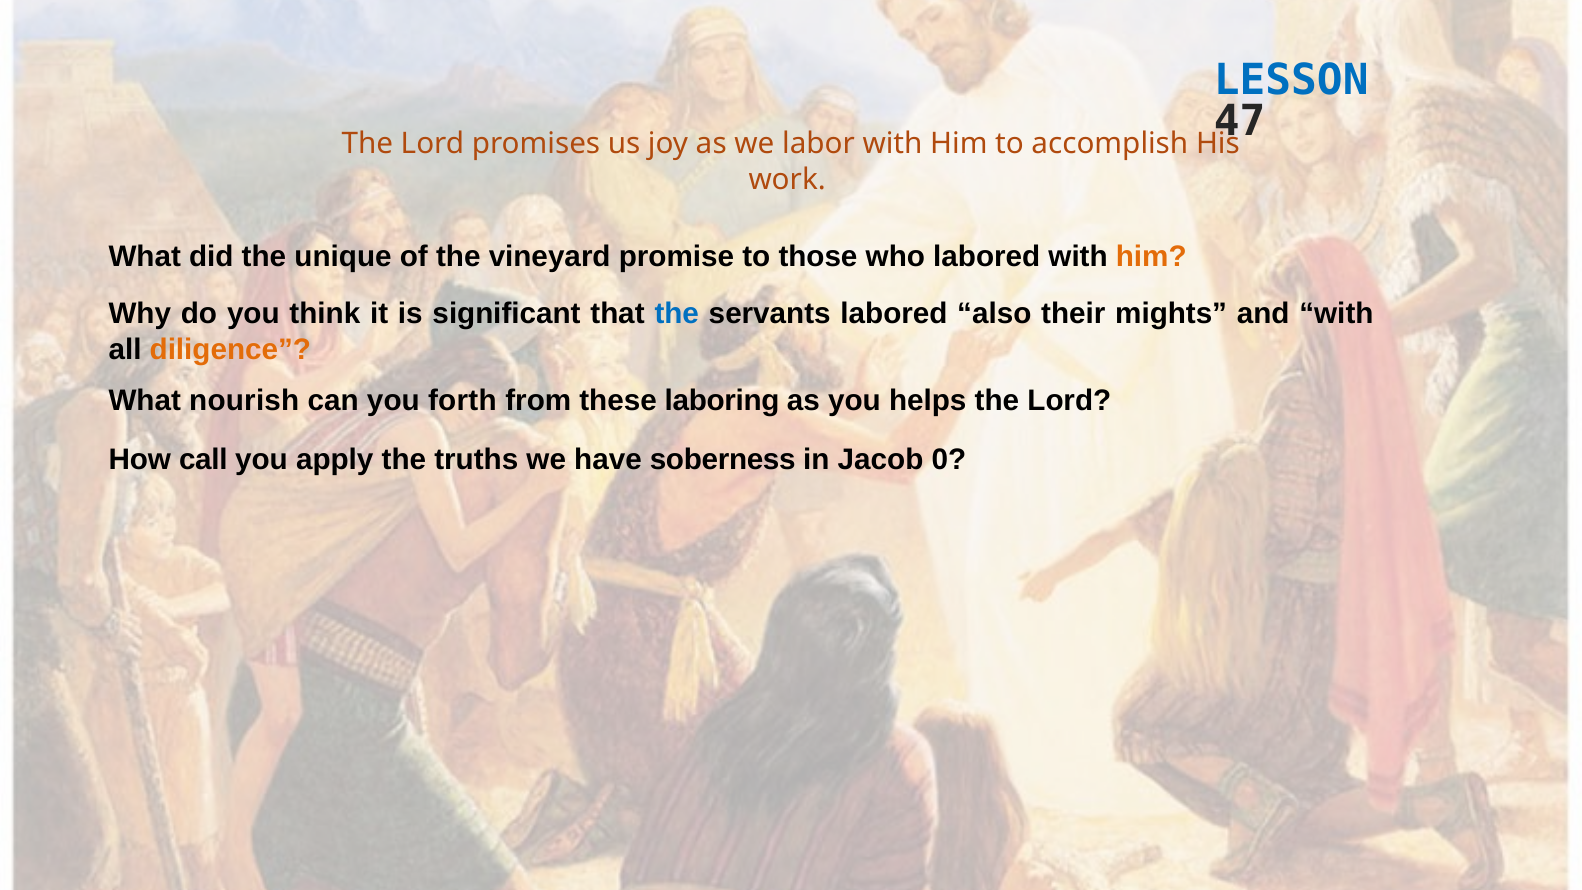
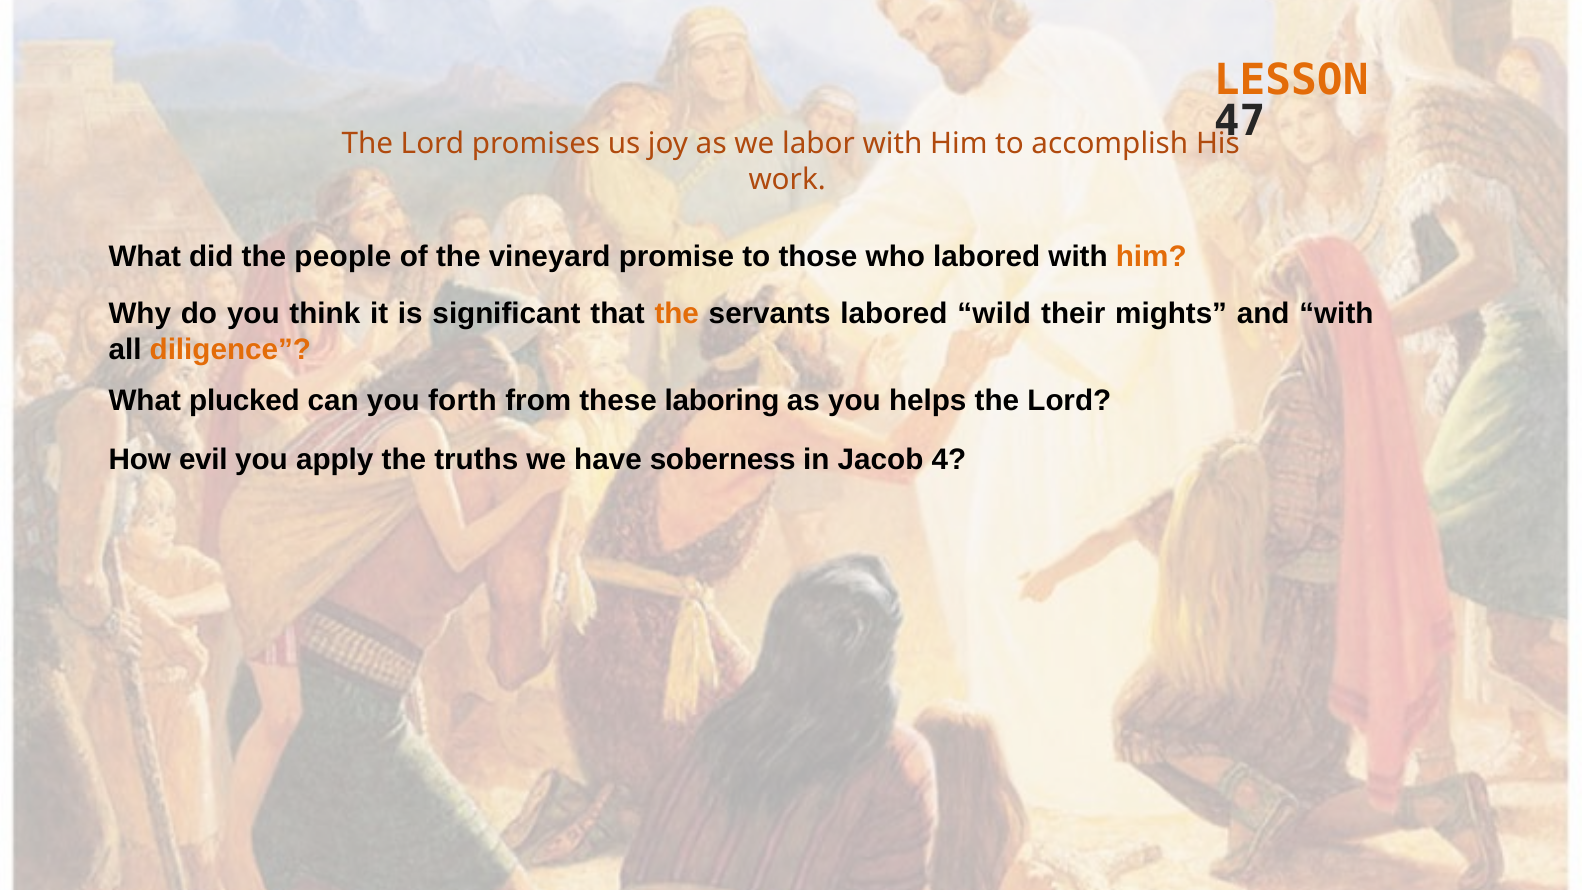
LESSON colour: blue -> orange
unique: unique -> people
the at (677, 314) colour: blue -> orange
also: also -> wild
nourish: nourish -> plucked
call: call -> evil
0: 0 -> 4
